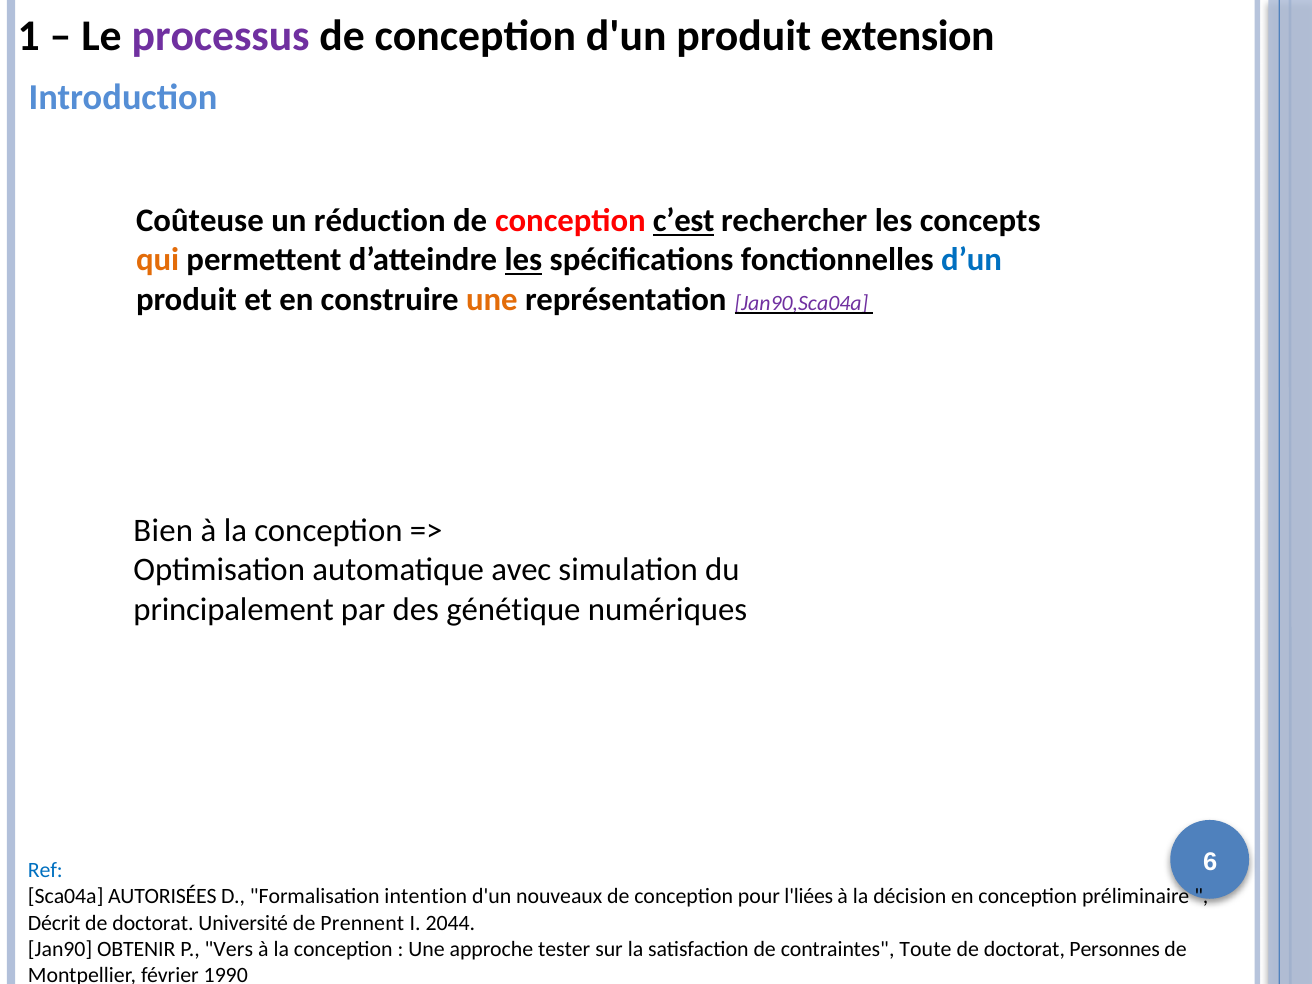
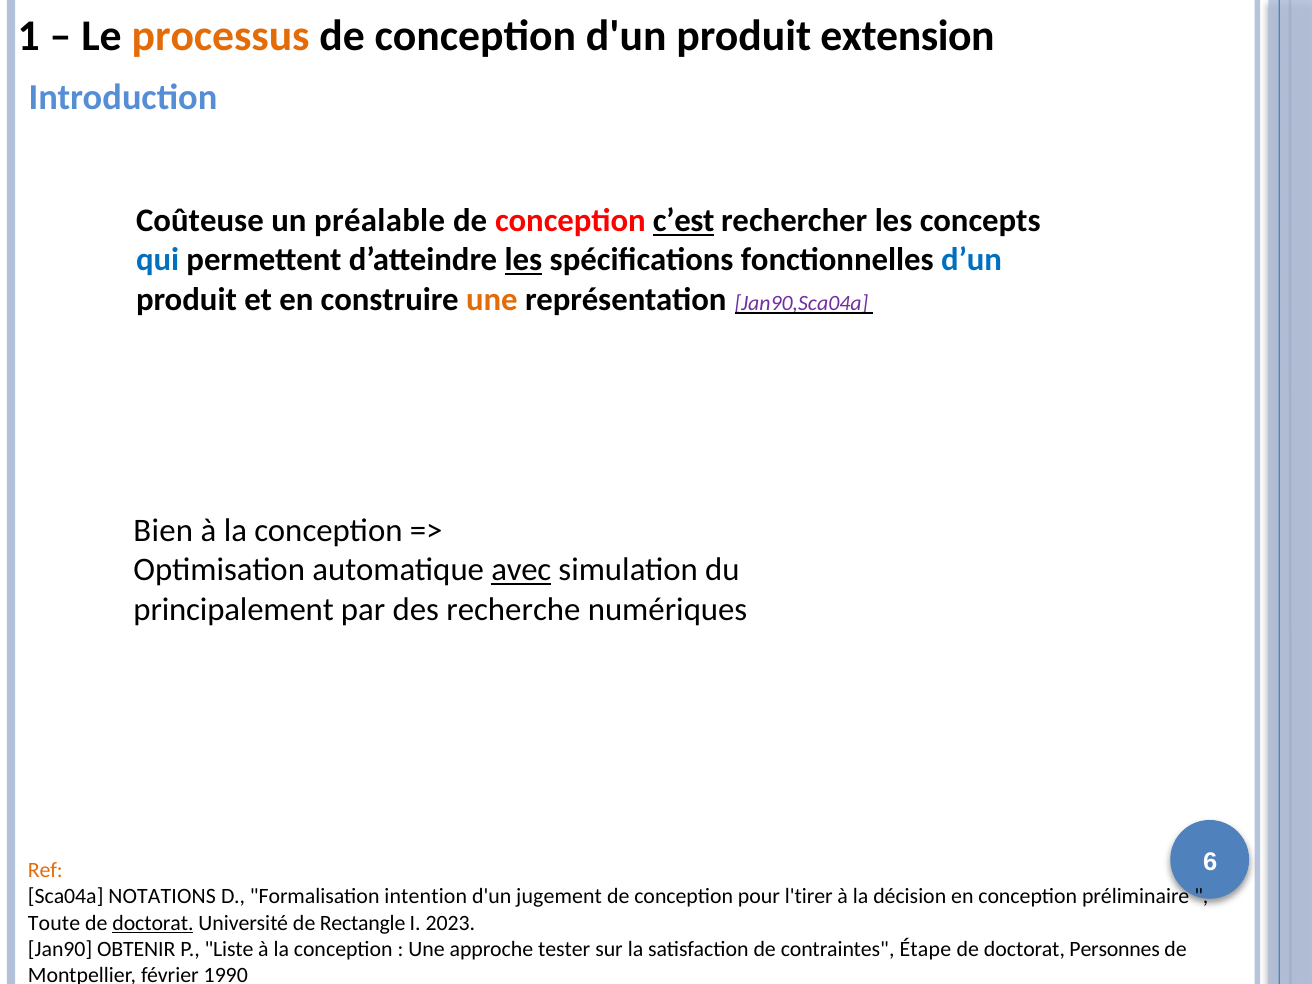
processus colour: purple -> orange
réduction: réduction -> préalable
qui colour: orange -> blue
avec underline: none -> present
génétique: génétique -> recherche
Ref colour: blue -> orange
AUTORISÉES: AUTORISÉES -> NOTATIONS
nouveaux: nouveaux -> jugement
l'liées: l'liées -> l'tirer
Décrit: Décrit -> Toute
doctorat at (153, 923) underline: none -> present
Prennent: Prennent -> Rectangle
2044: 2044 -> 2023
Vers: Vers -> Liste
Toute: Toute -> Étape
